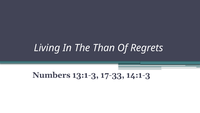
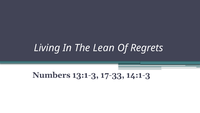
Than: Than -> Lean
